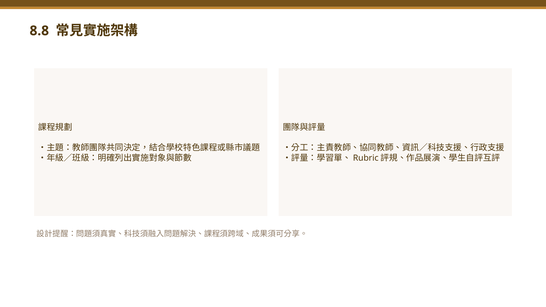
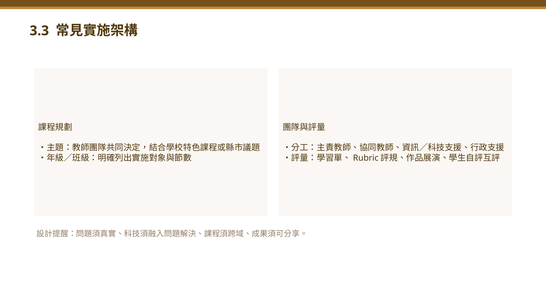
8.8: 8.8 -> 3.3
